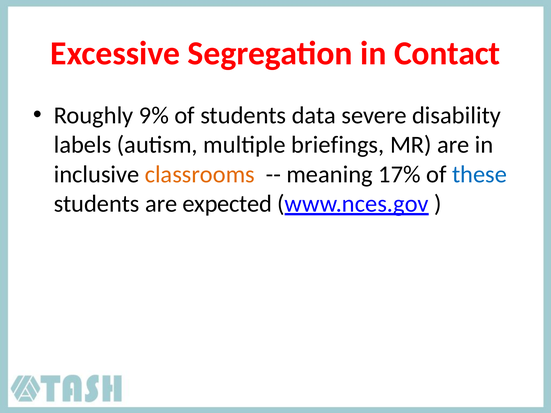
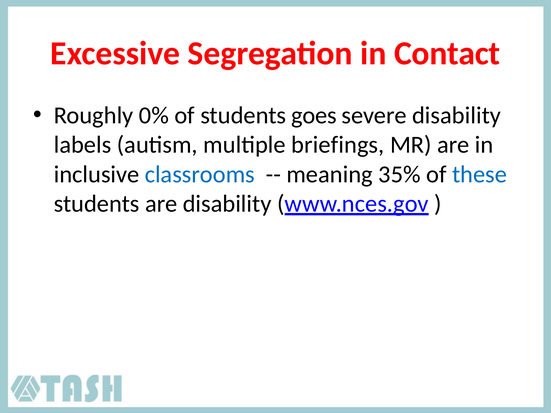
9%: 9% -> 0%
data: data -> goes
classrooms colour: orange -> blue
17%: 17% -> 35%
are expected: expected -> disability
